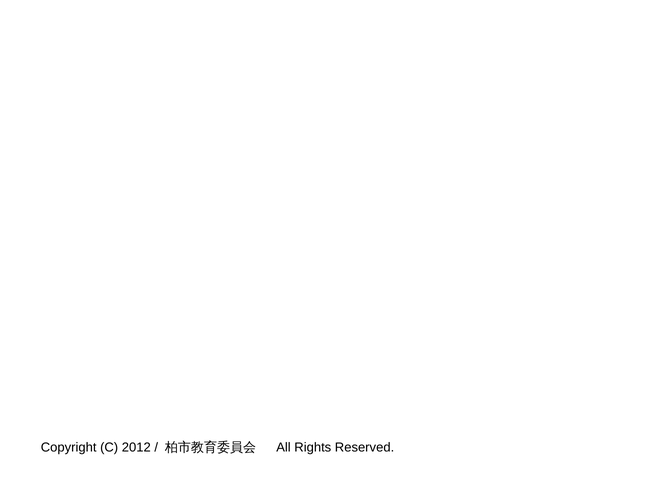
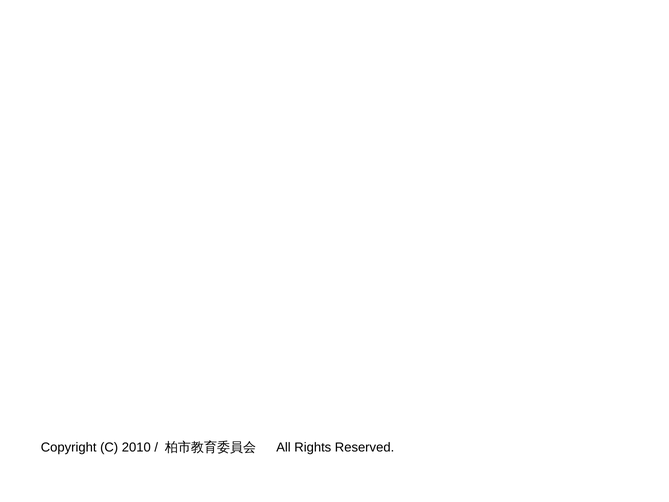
2012: 2012 -> 2010
